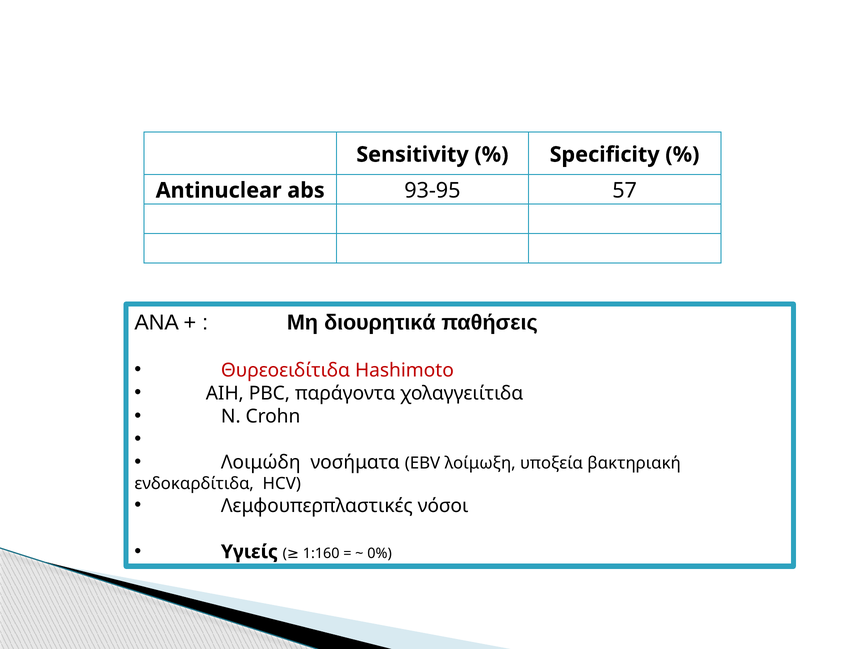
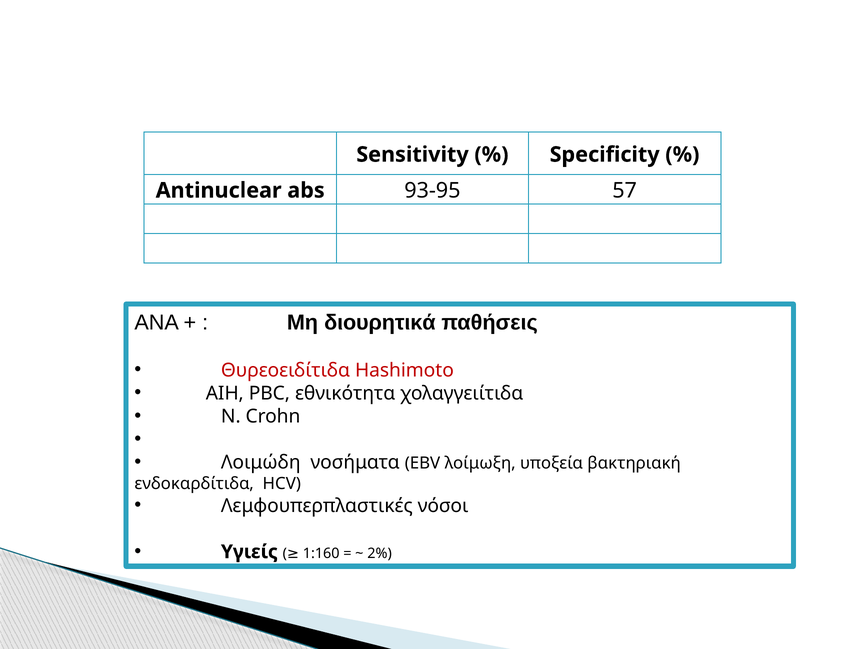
παράγοντα: παράγοντα -> εθνικότητα
0%: 0% -> 2%
